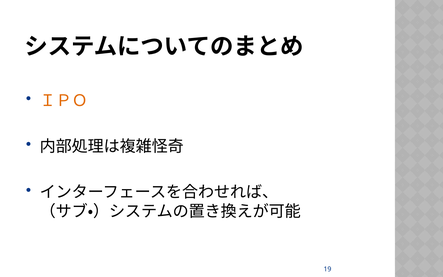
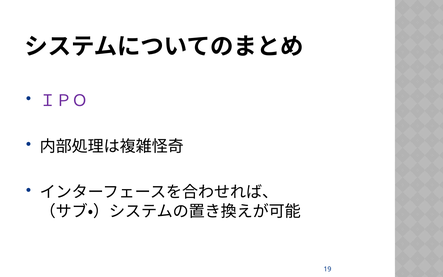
ＩＰＯ colour: orange -> purple
